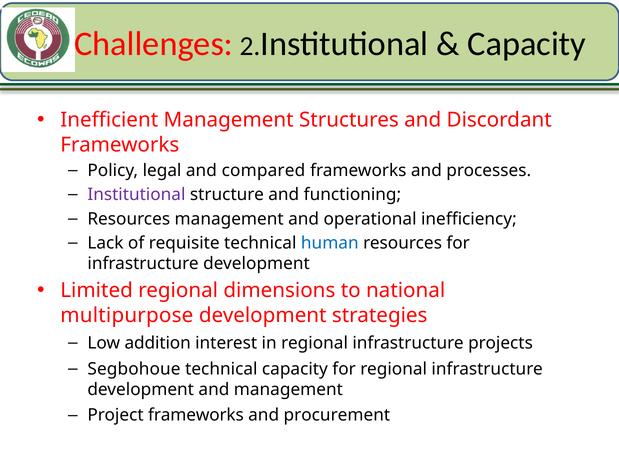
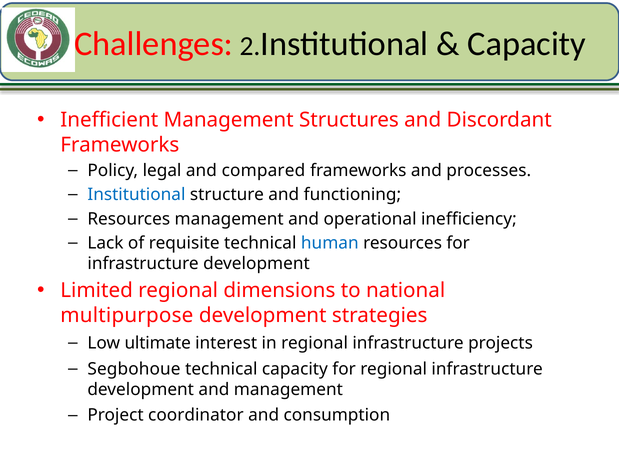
Institutional at (136, 195) colour: purple -> blue
addition: addition -> ultimate
Project frameworks: frameworks -> coordinator
procurement: procurement -> consumption
